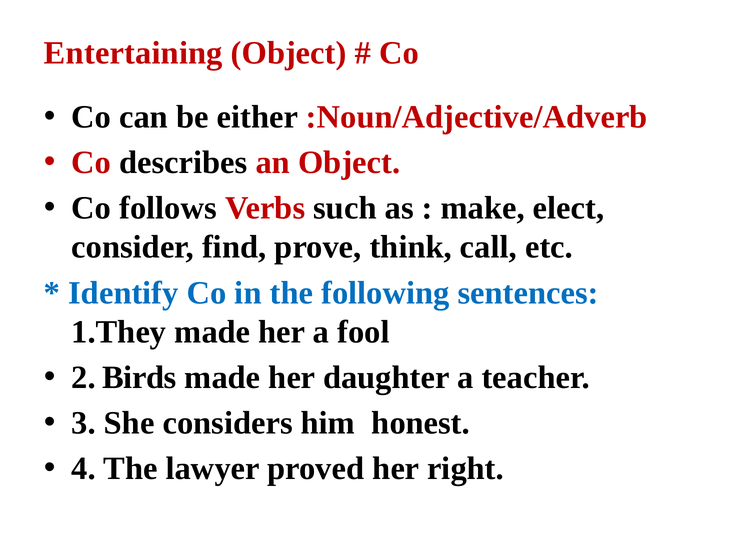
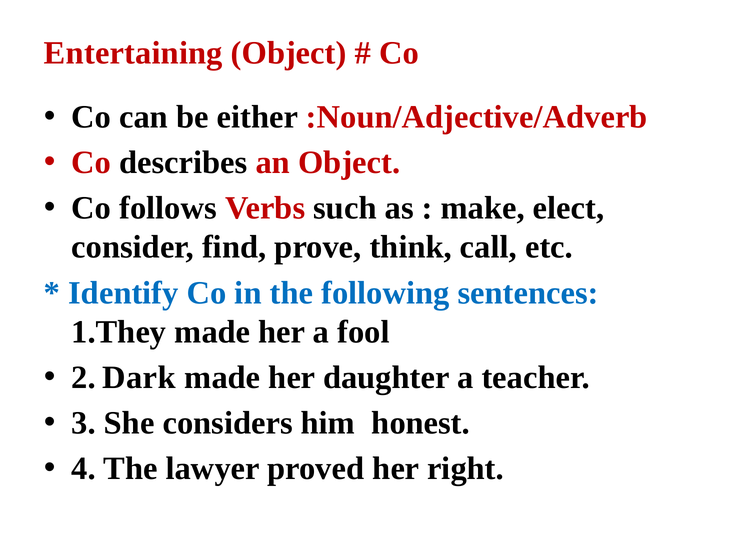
Birds: Birds -> Dark
